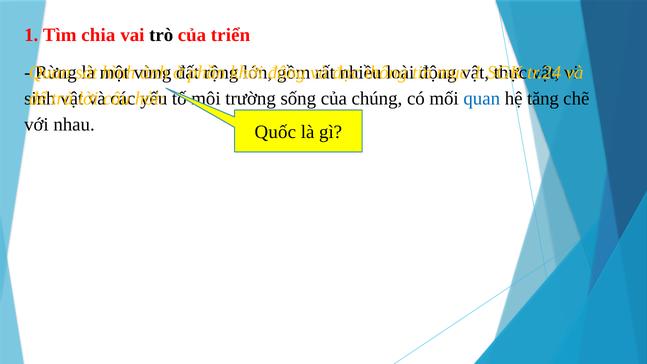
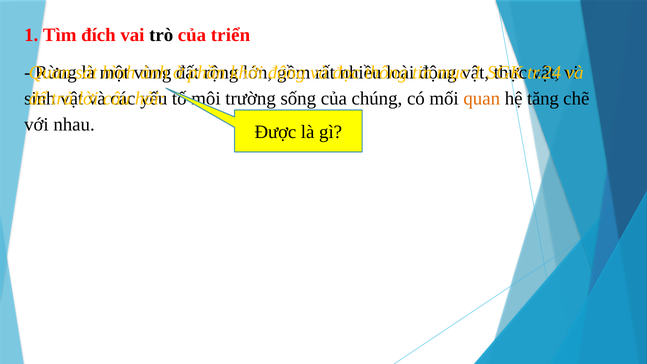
chia: chia -> đích
quan at (482, 99) colour: blue -> orange
Quốc: Quốc -> Được
